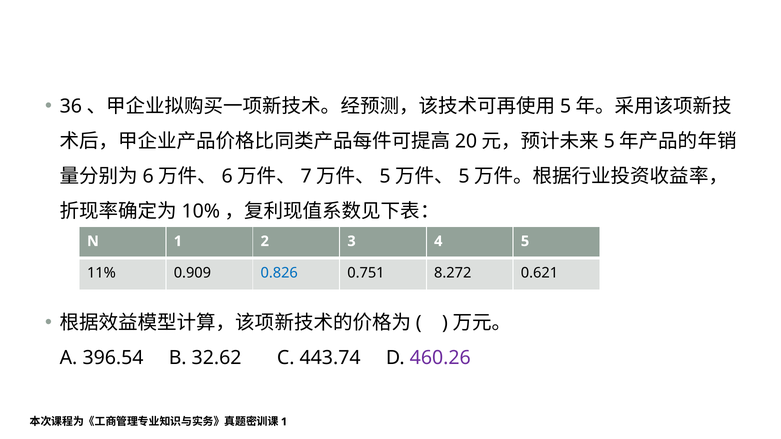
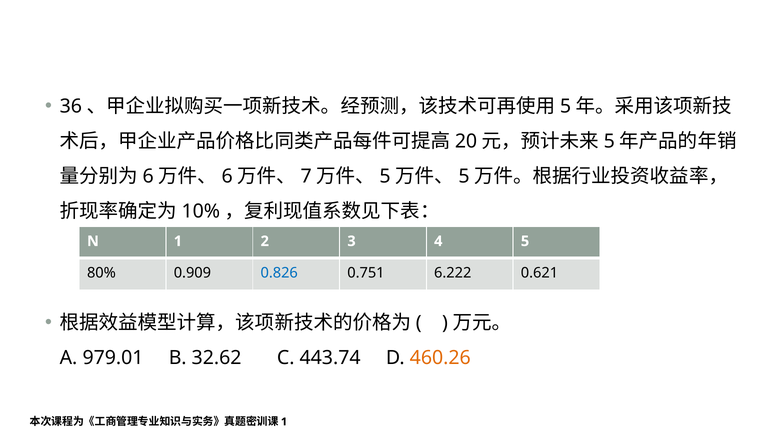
11%: 11% -> 80%
8.272: 8.272 -> 6.222
396.54: 396.54 -> 979.01
460.26 colour: purple -> orange
